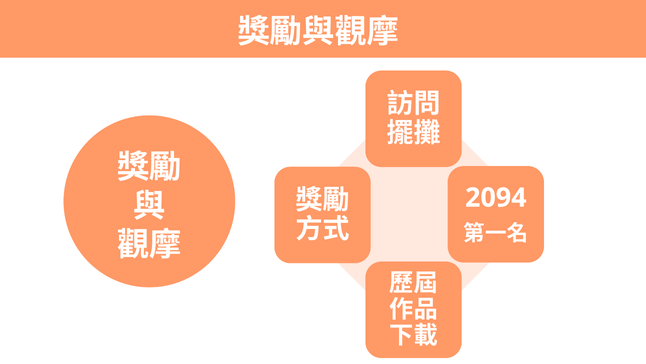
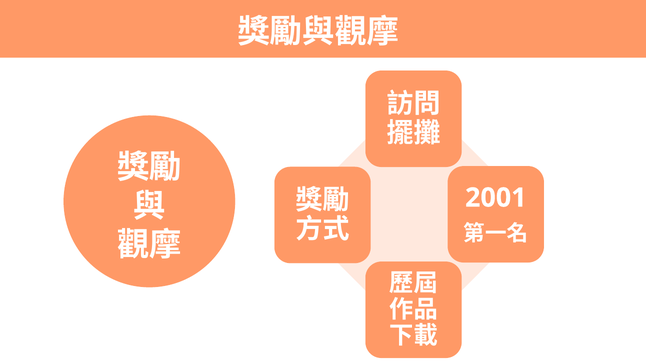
2094: 2094 -> 2001
